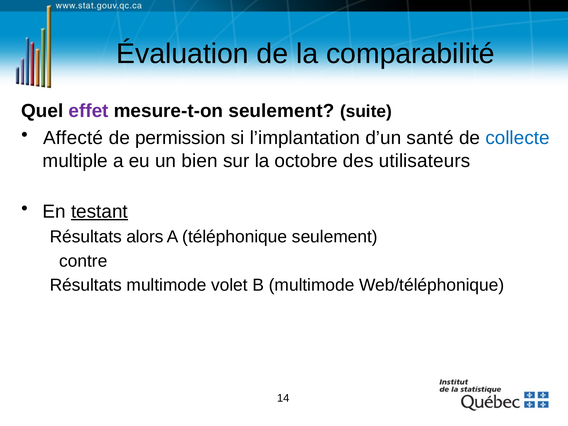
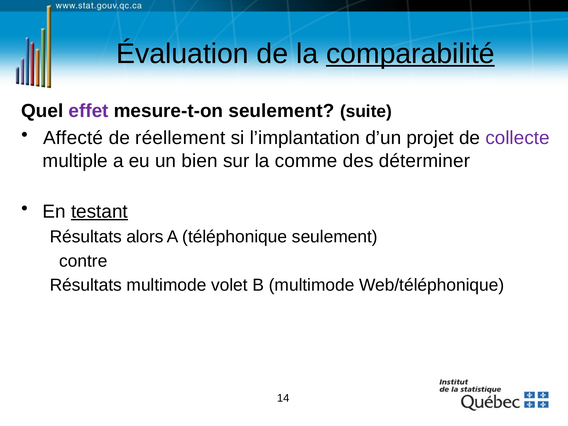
comparabilité underline: none -> present
permission: permission -> réellement
santé: santé -> projet
collecte colour: blue -> purple
octobre: octobre -> comme
utilisateurs: utilisateurs -> déterminer
